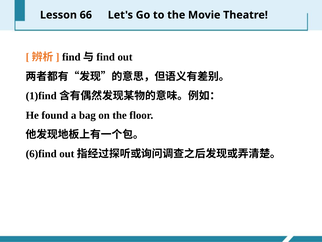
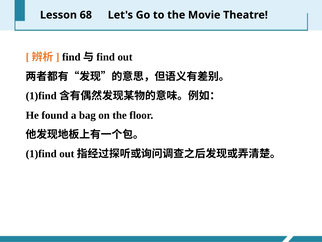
66: 66 -> 68
6)find: 6)find -> 1)find
